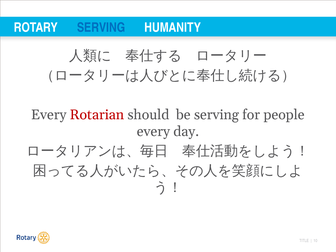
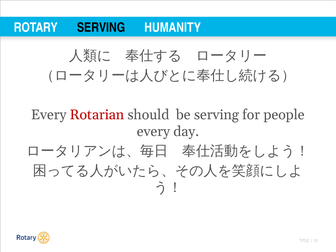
SERVING at (101, 28) colour: blue -> black
